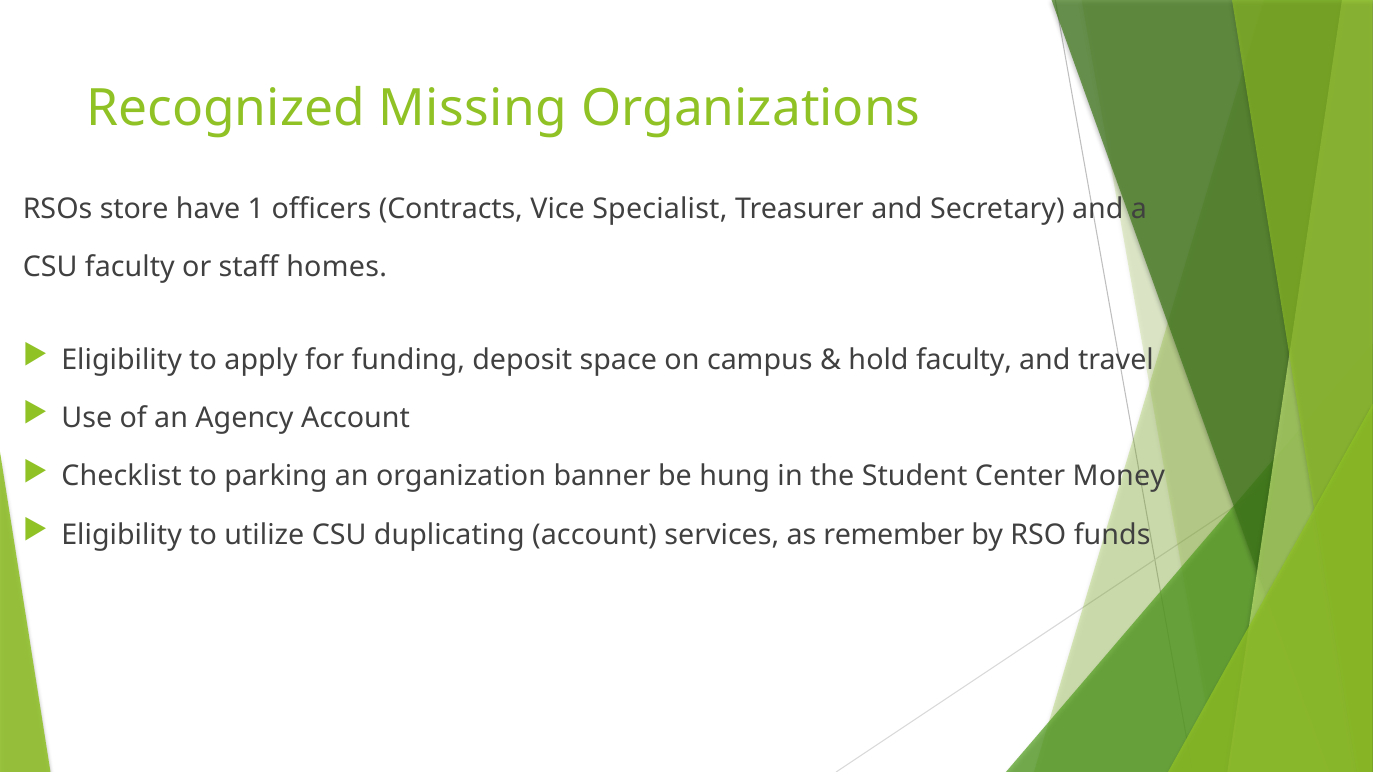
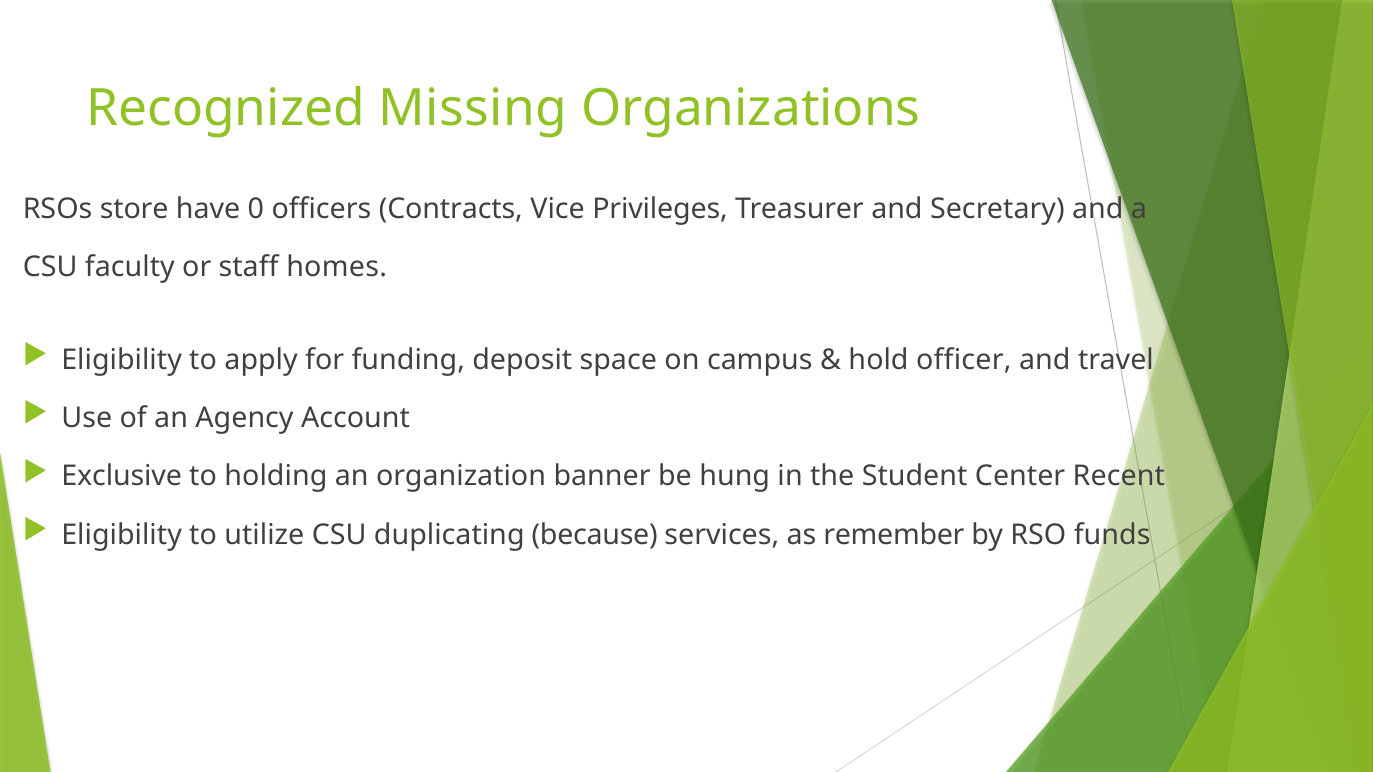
1: 1 -> 0
Specialist: Specialist -> Privileges
hold faculty: faculty -> officer
Checklist: Checklist -> Exclusive
parking: parking -> holding
Money: Money -> Recent
duplicating account: account -> because
